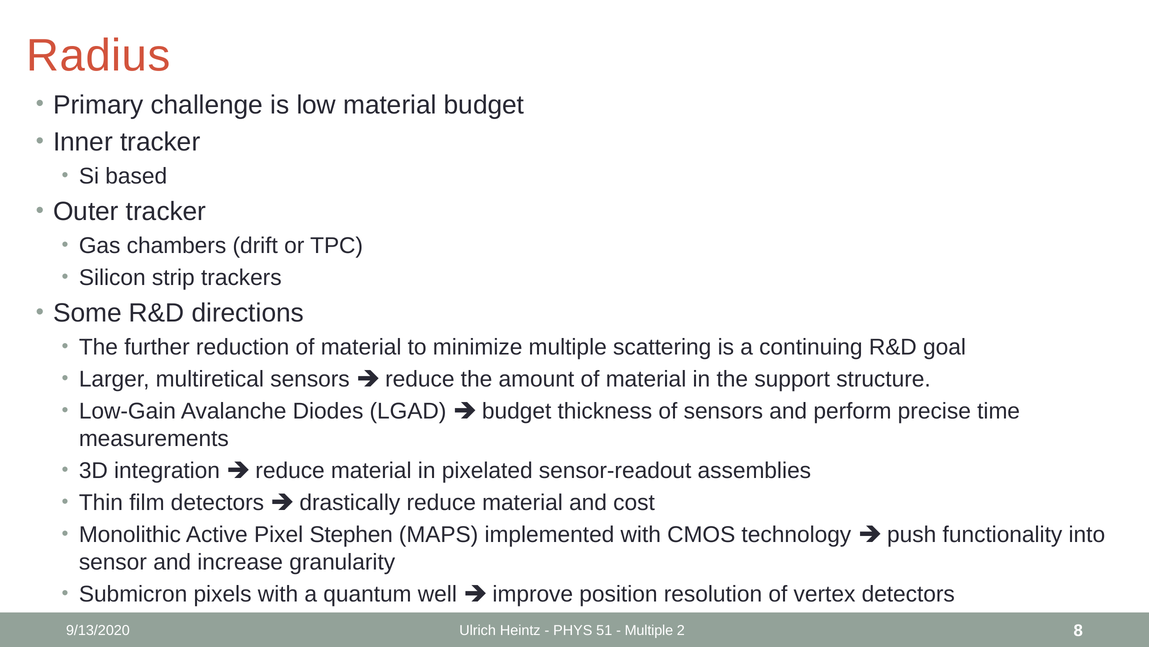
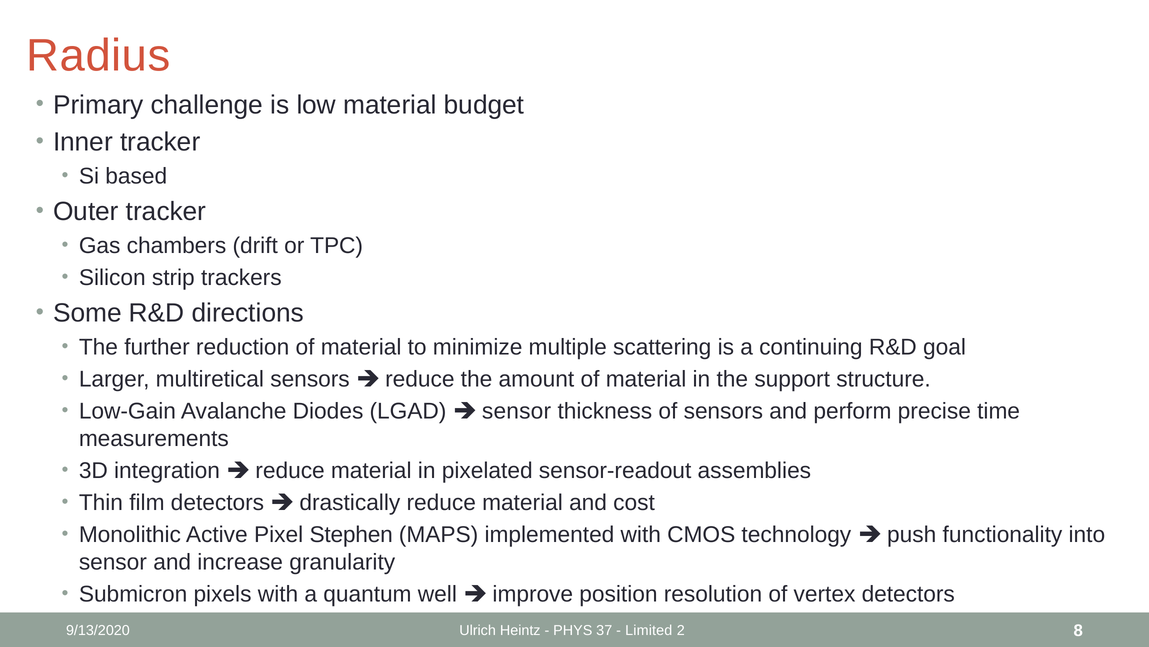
budget at (517, 411): budget -> sensor
51: 51 -> 37
Multiple at (649, 630): Multiple -> Limited
